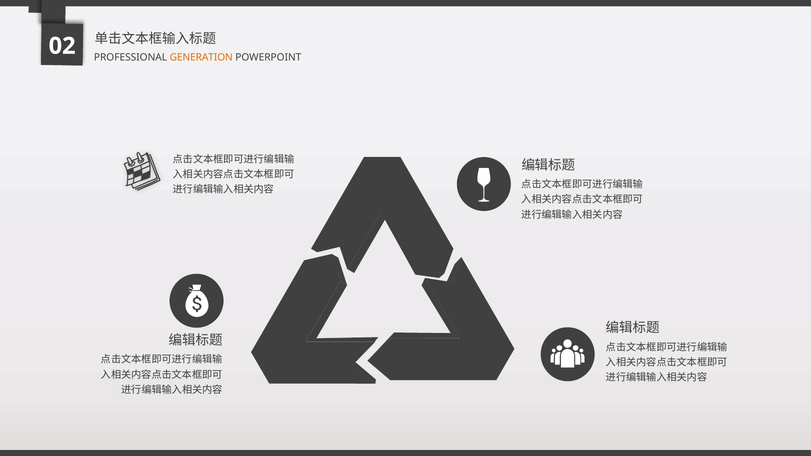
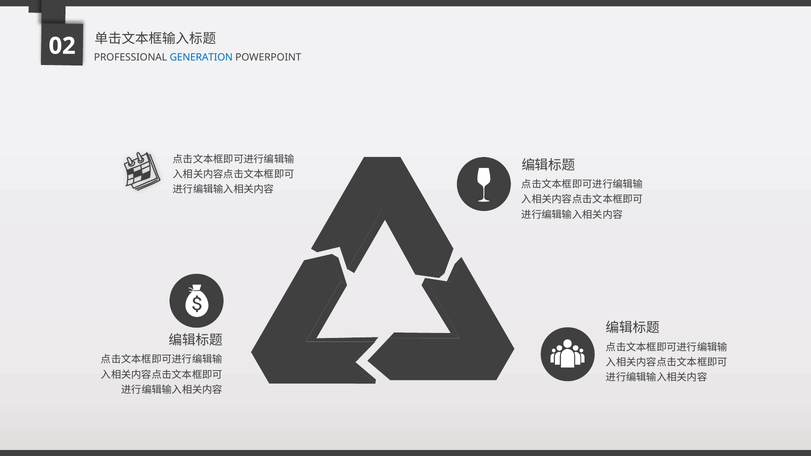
GENERATION colour: orange -> blue
